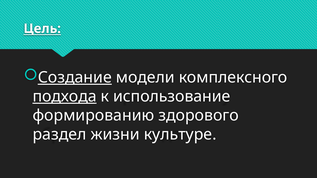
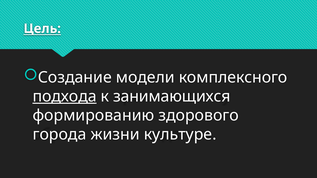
Создание underline: present -> none
использование: использование -> занимающихся
раздел: раздел -> города
